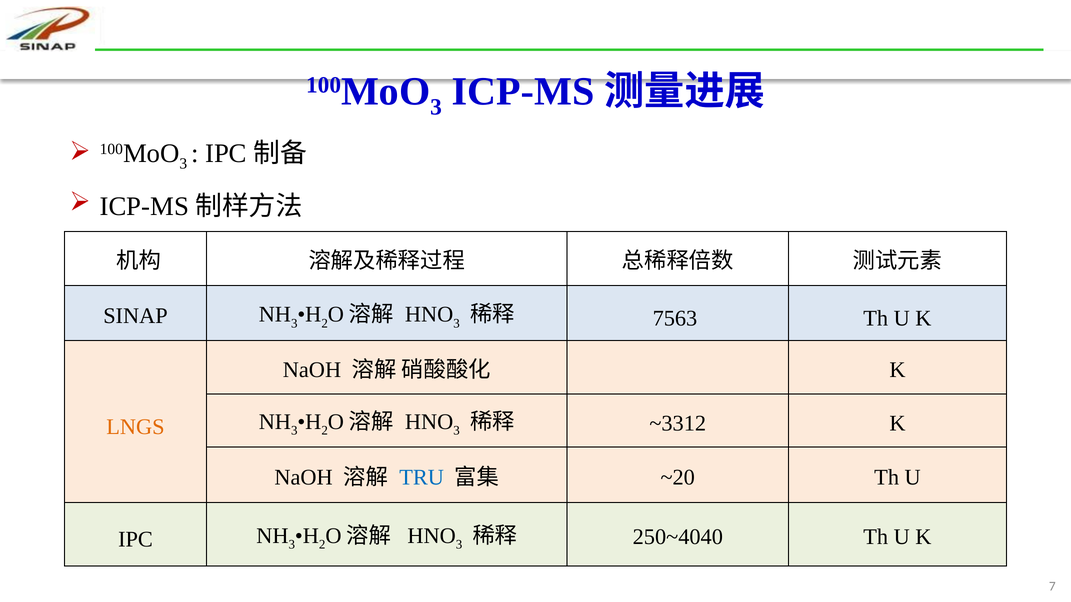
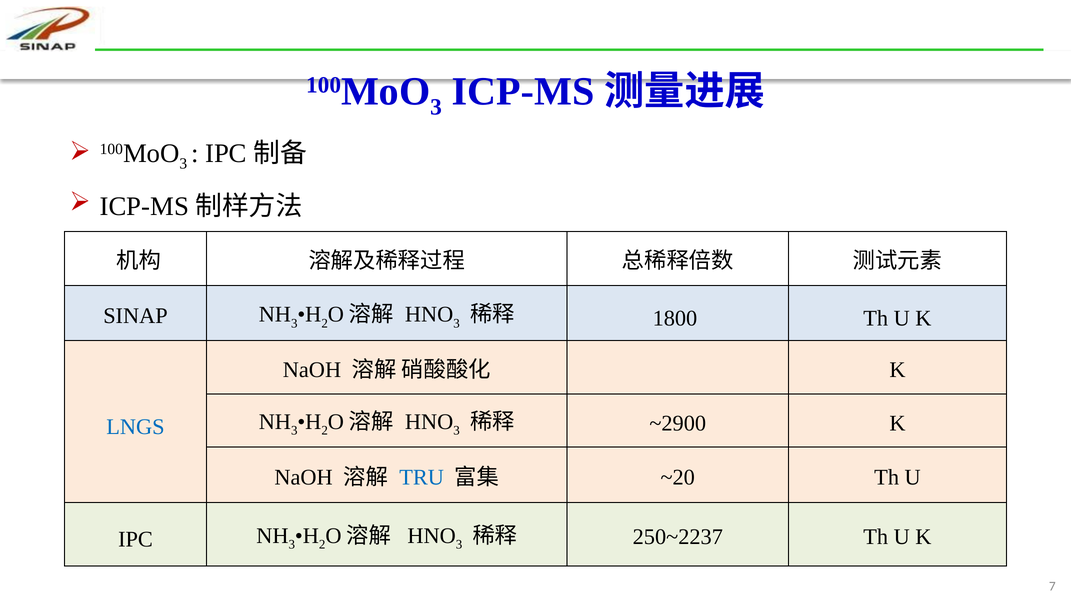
7563: 7563 -> 1800
~3312: ~3312 -> ~2900
LNGS colour: orange -> blue
250~4040: 250~4040 -> 250~2237
